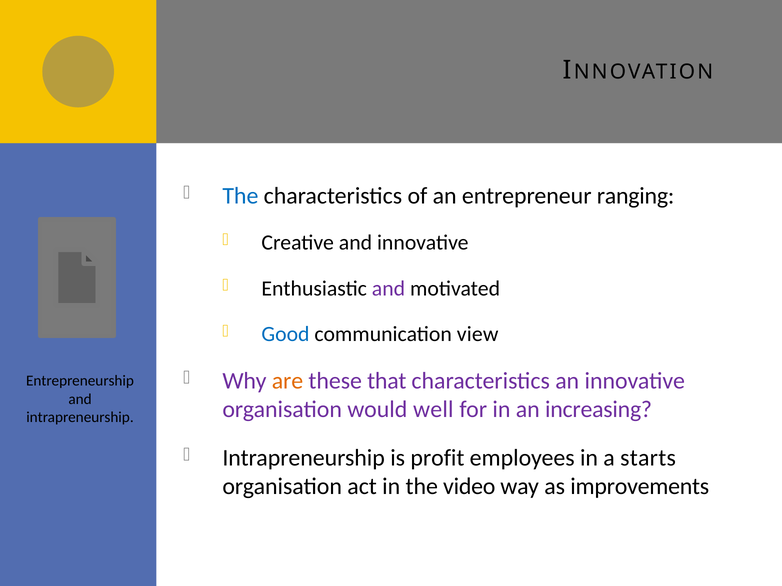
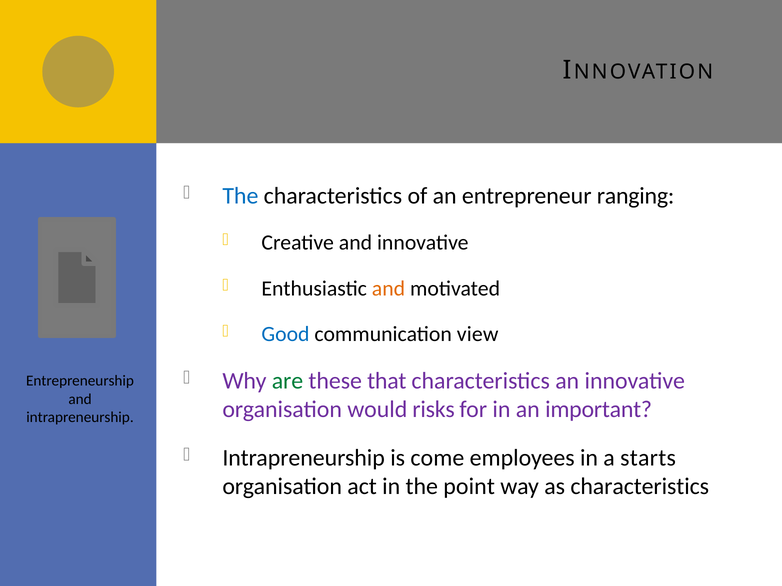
and at (388, 289) colour: purple -> orange
are colour: orange -> green
well: well -> risks
increasing: increasing -> important
profit: profit -> come
video: video -> point
as improvements: improvements -> characteristics
